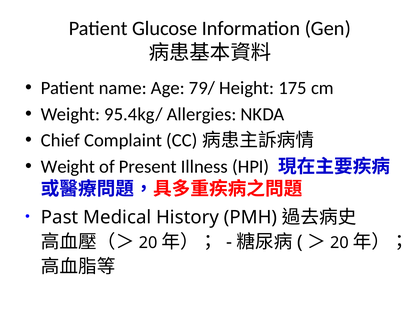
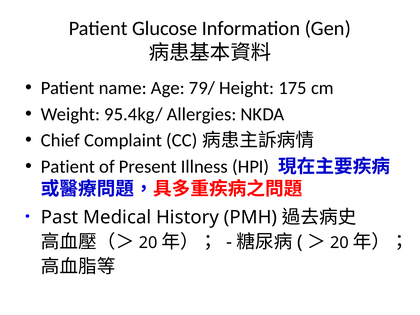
Weight at (68, 167): Weight -> Patient
